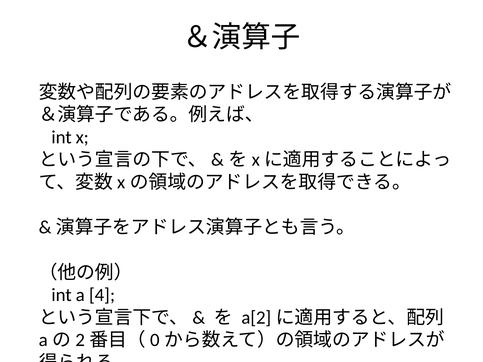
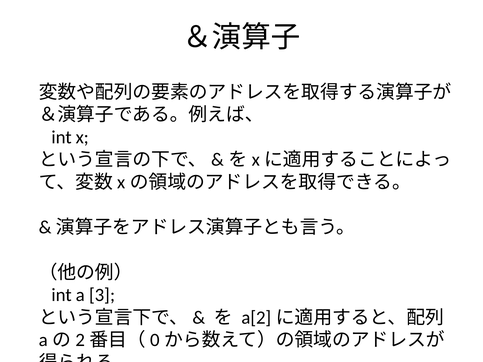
4: 4 -> 3
